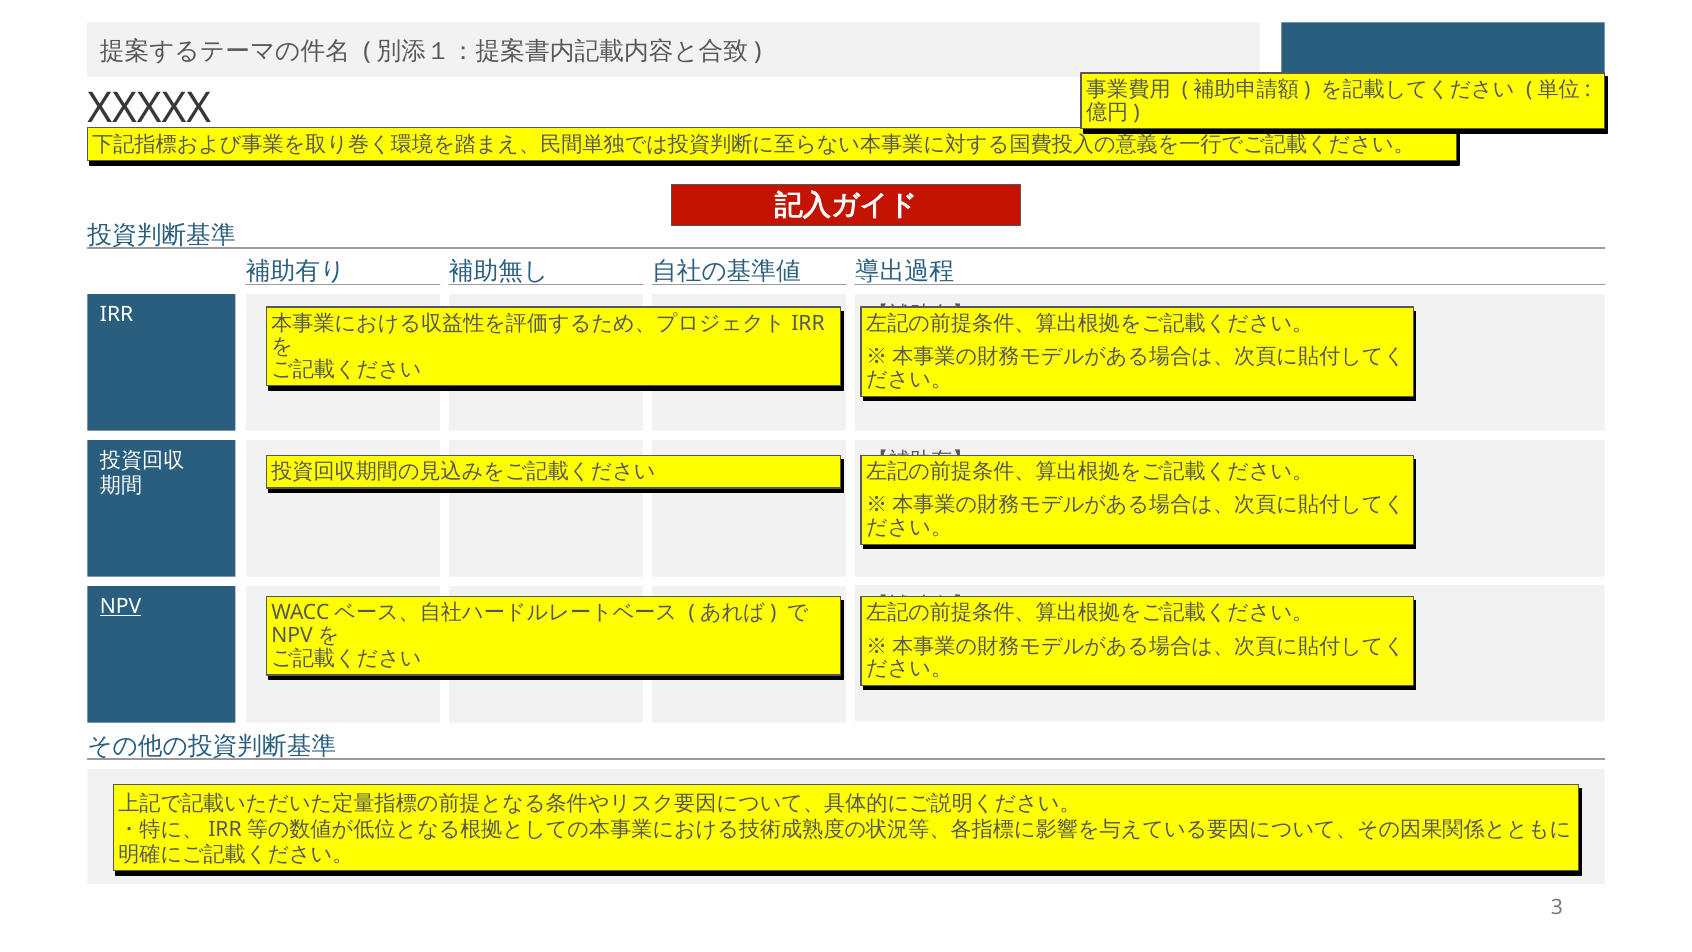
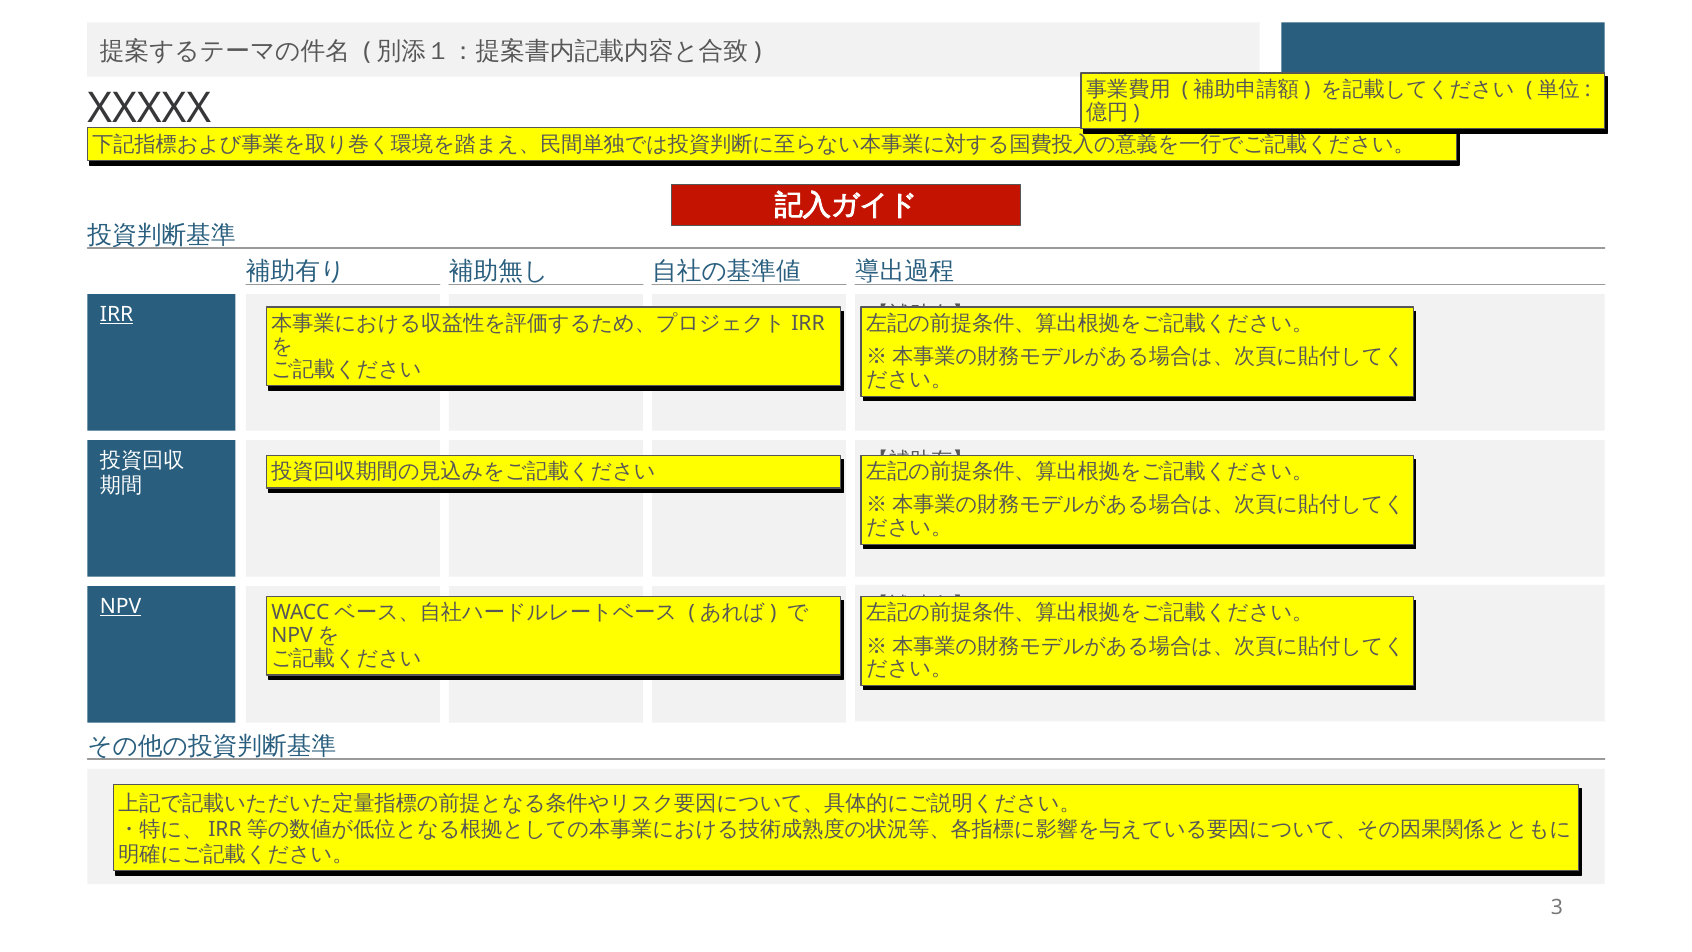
IRR at (117, 314) underline: none -> present
